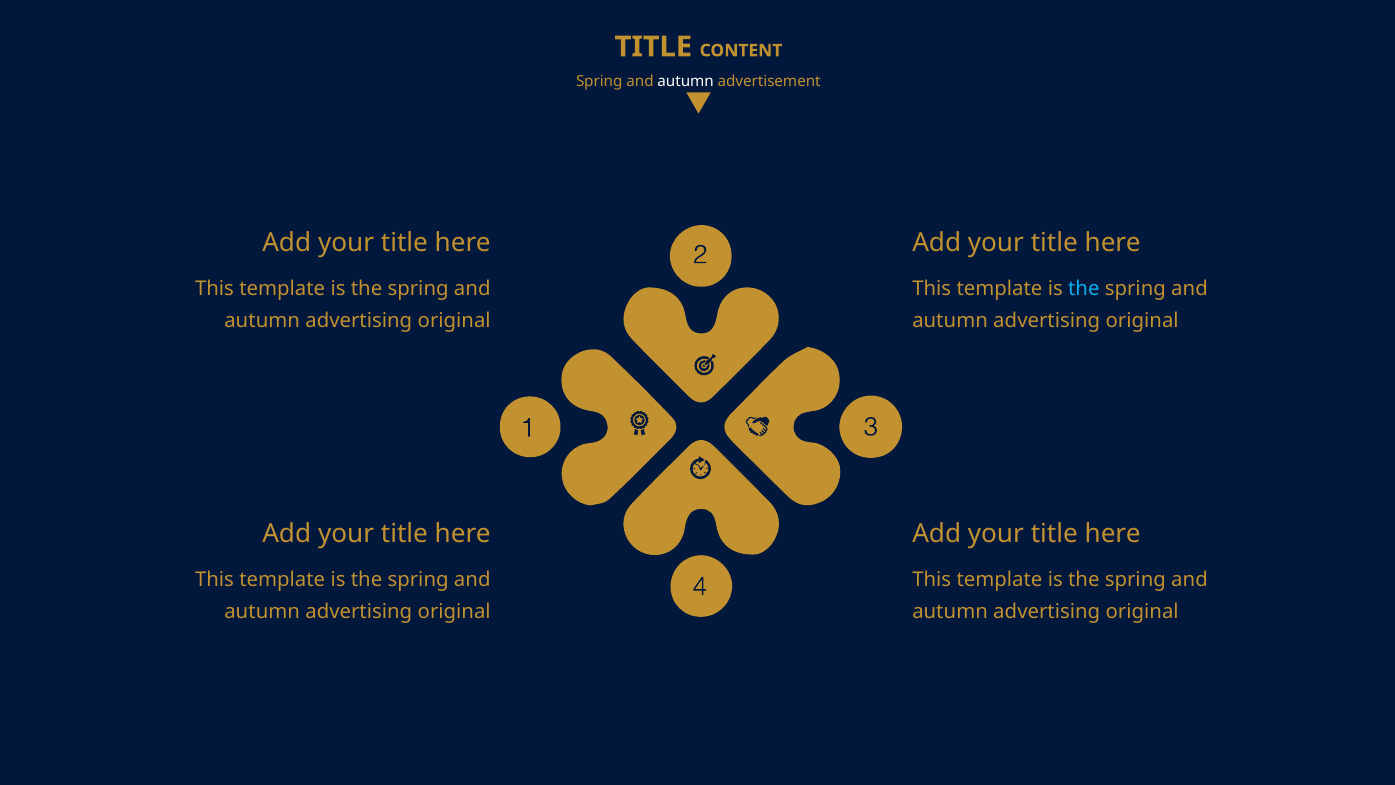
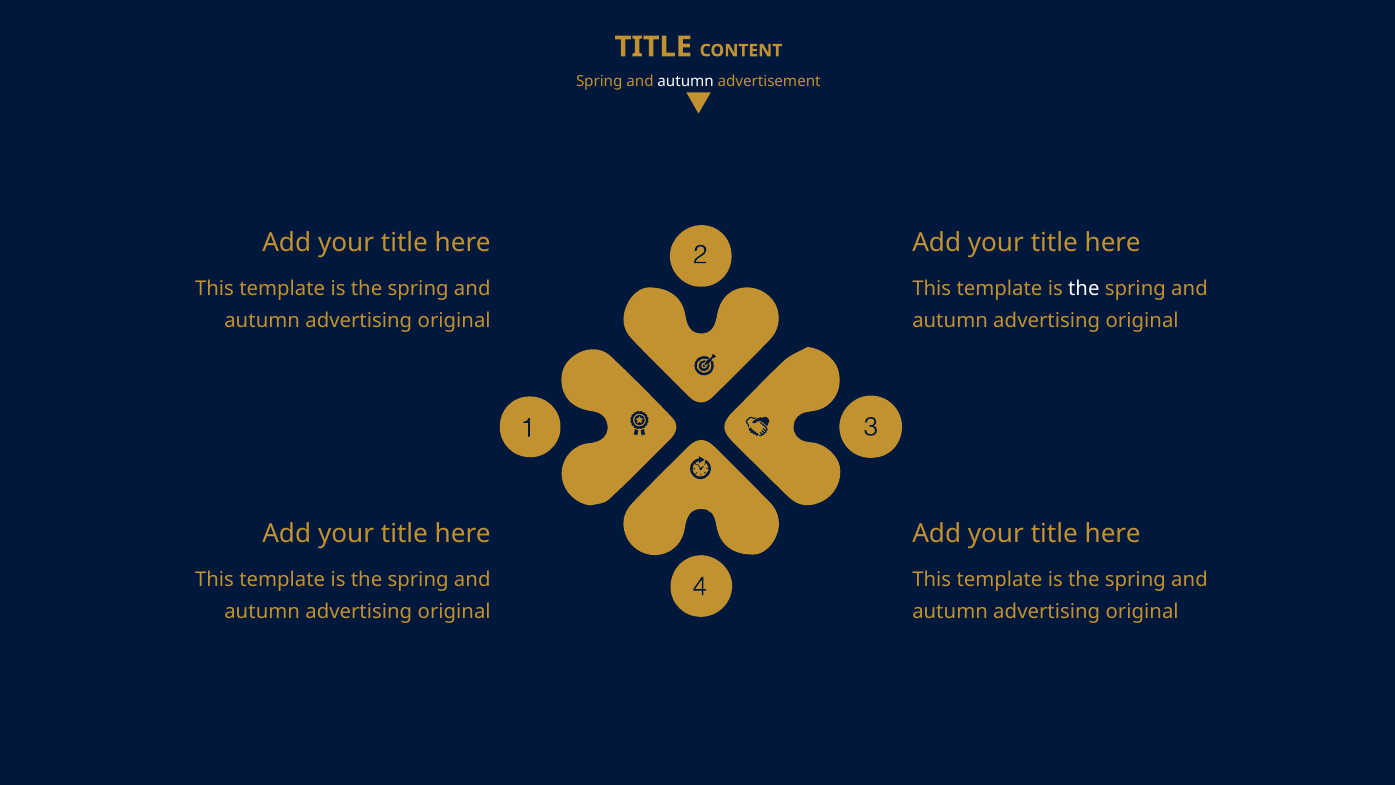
the at (1084, 289) colour: light blue -> white
